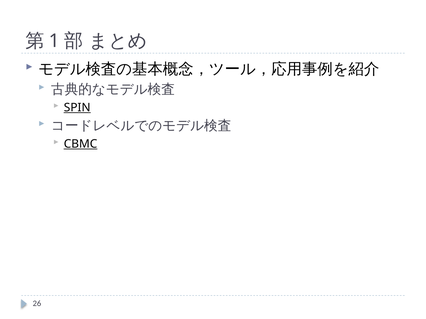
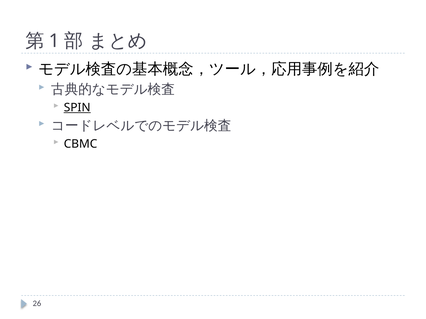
CBMC underline: present -> none
